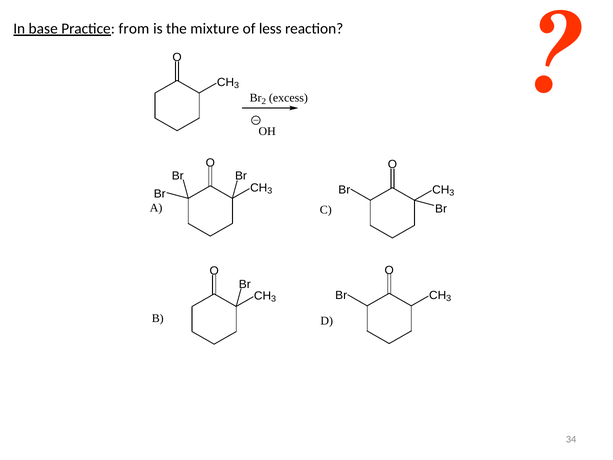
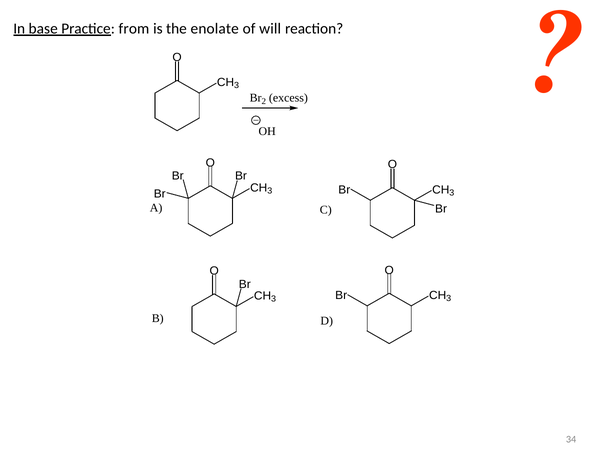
mixture: mixture -> enolate
less: less -> will
